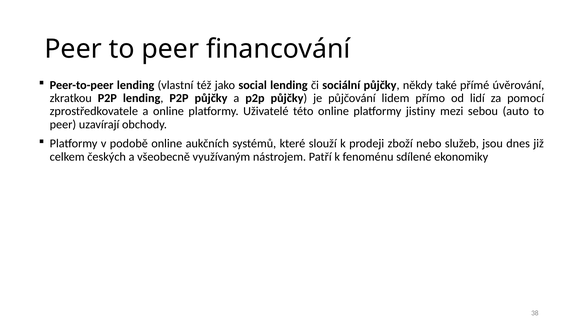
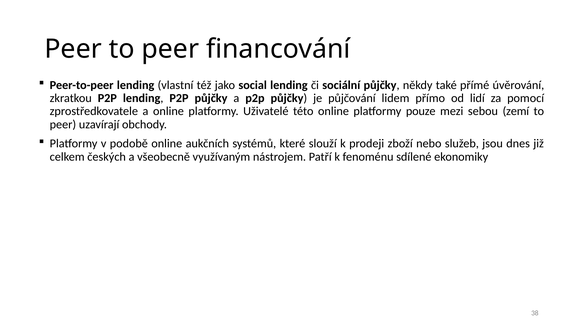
jistiny: jistiny -> pouze
auto: auto -> zemí
